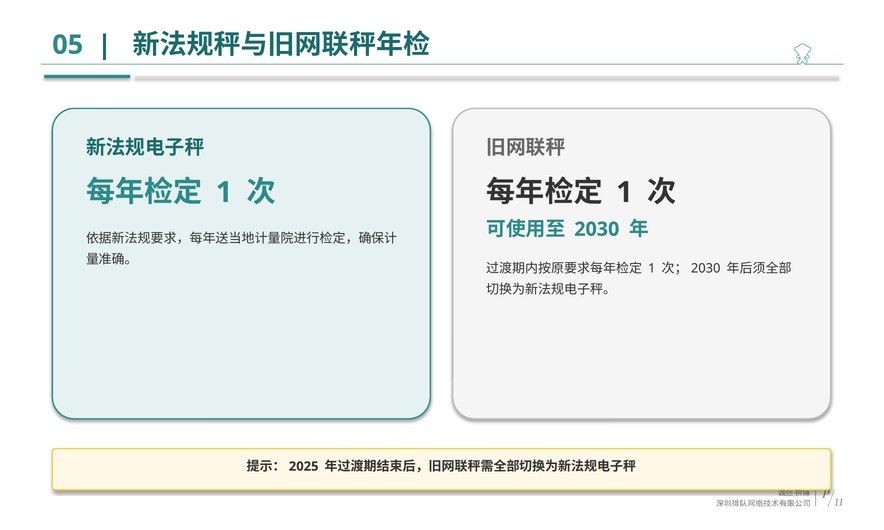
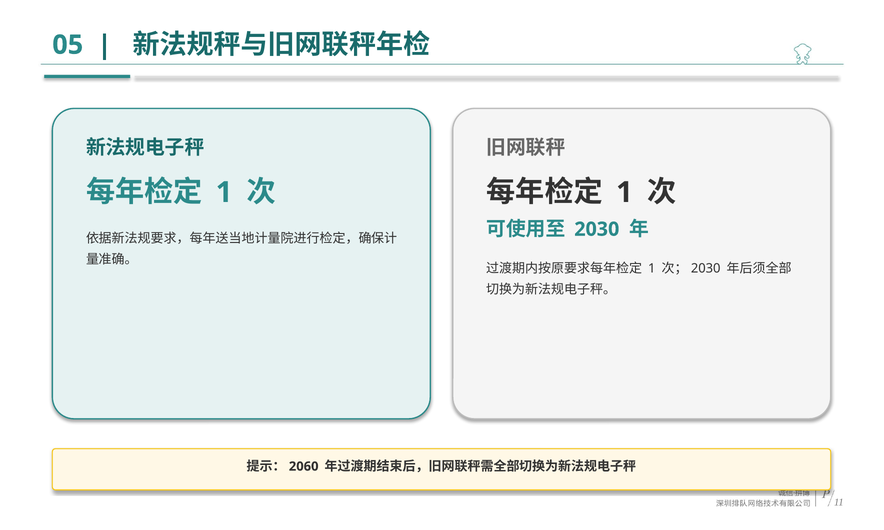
2025: 2025 -> 2060
